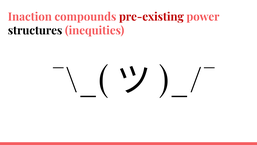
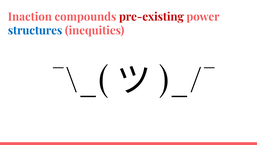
structures colour: black -> blue
